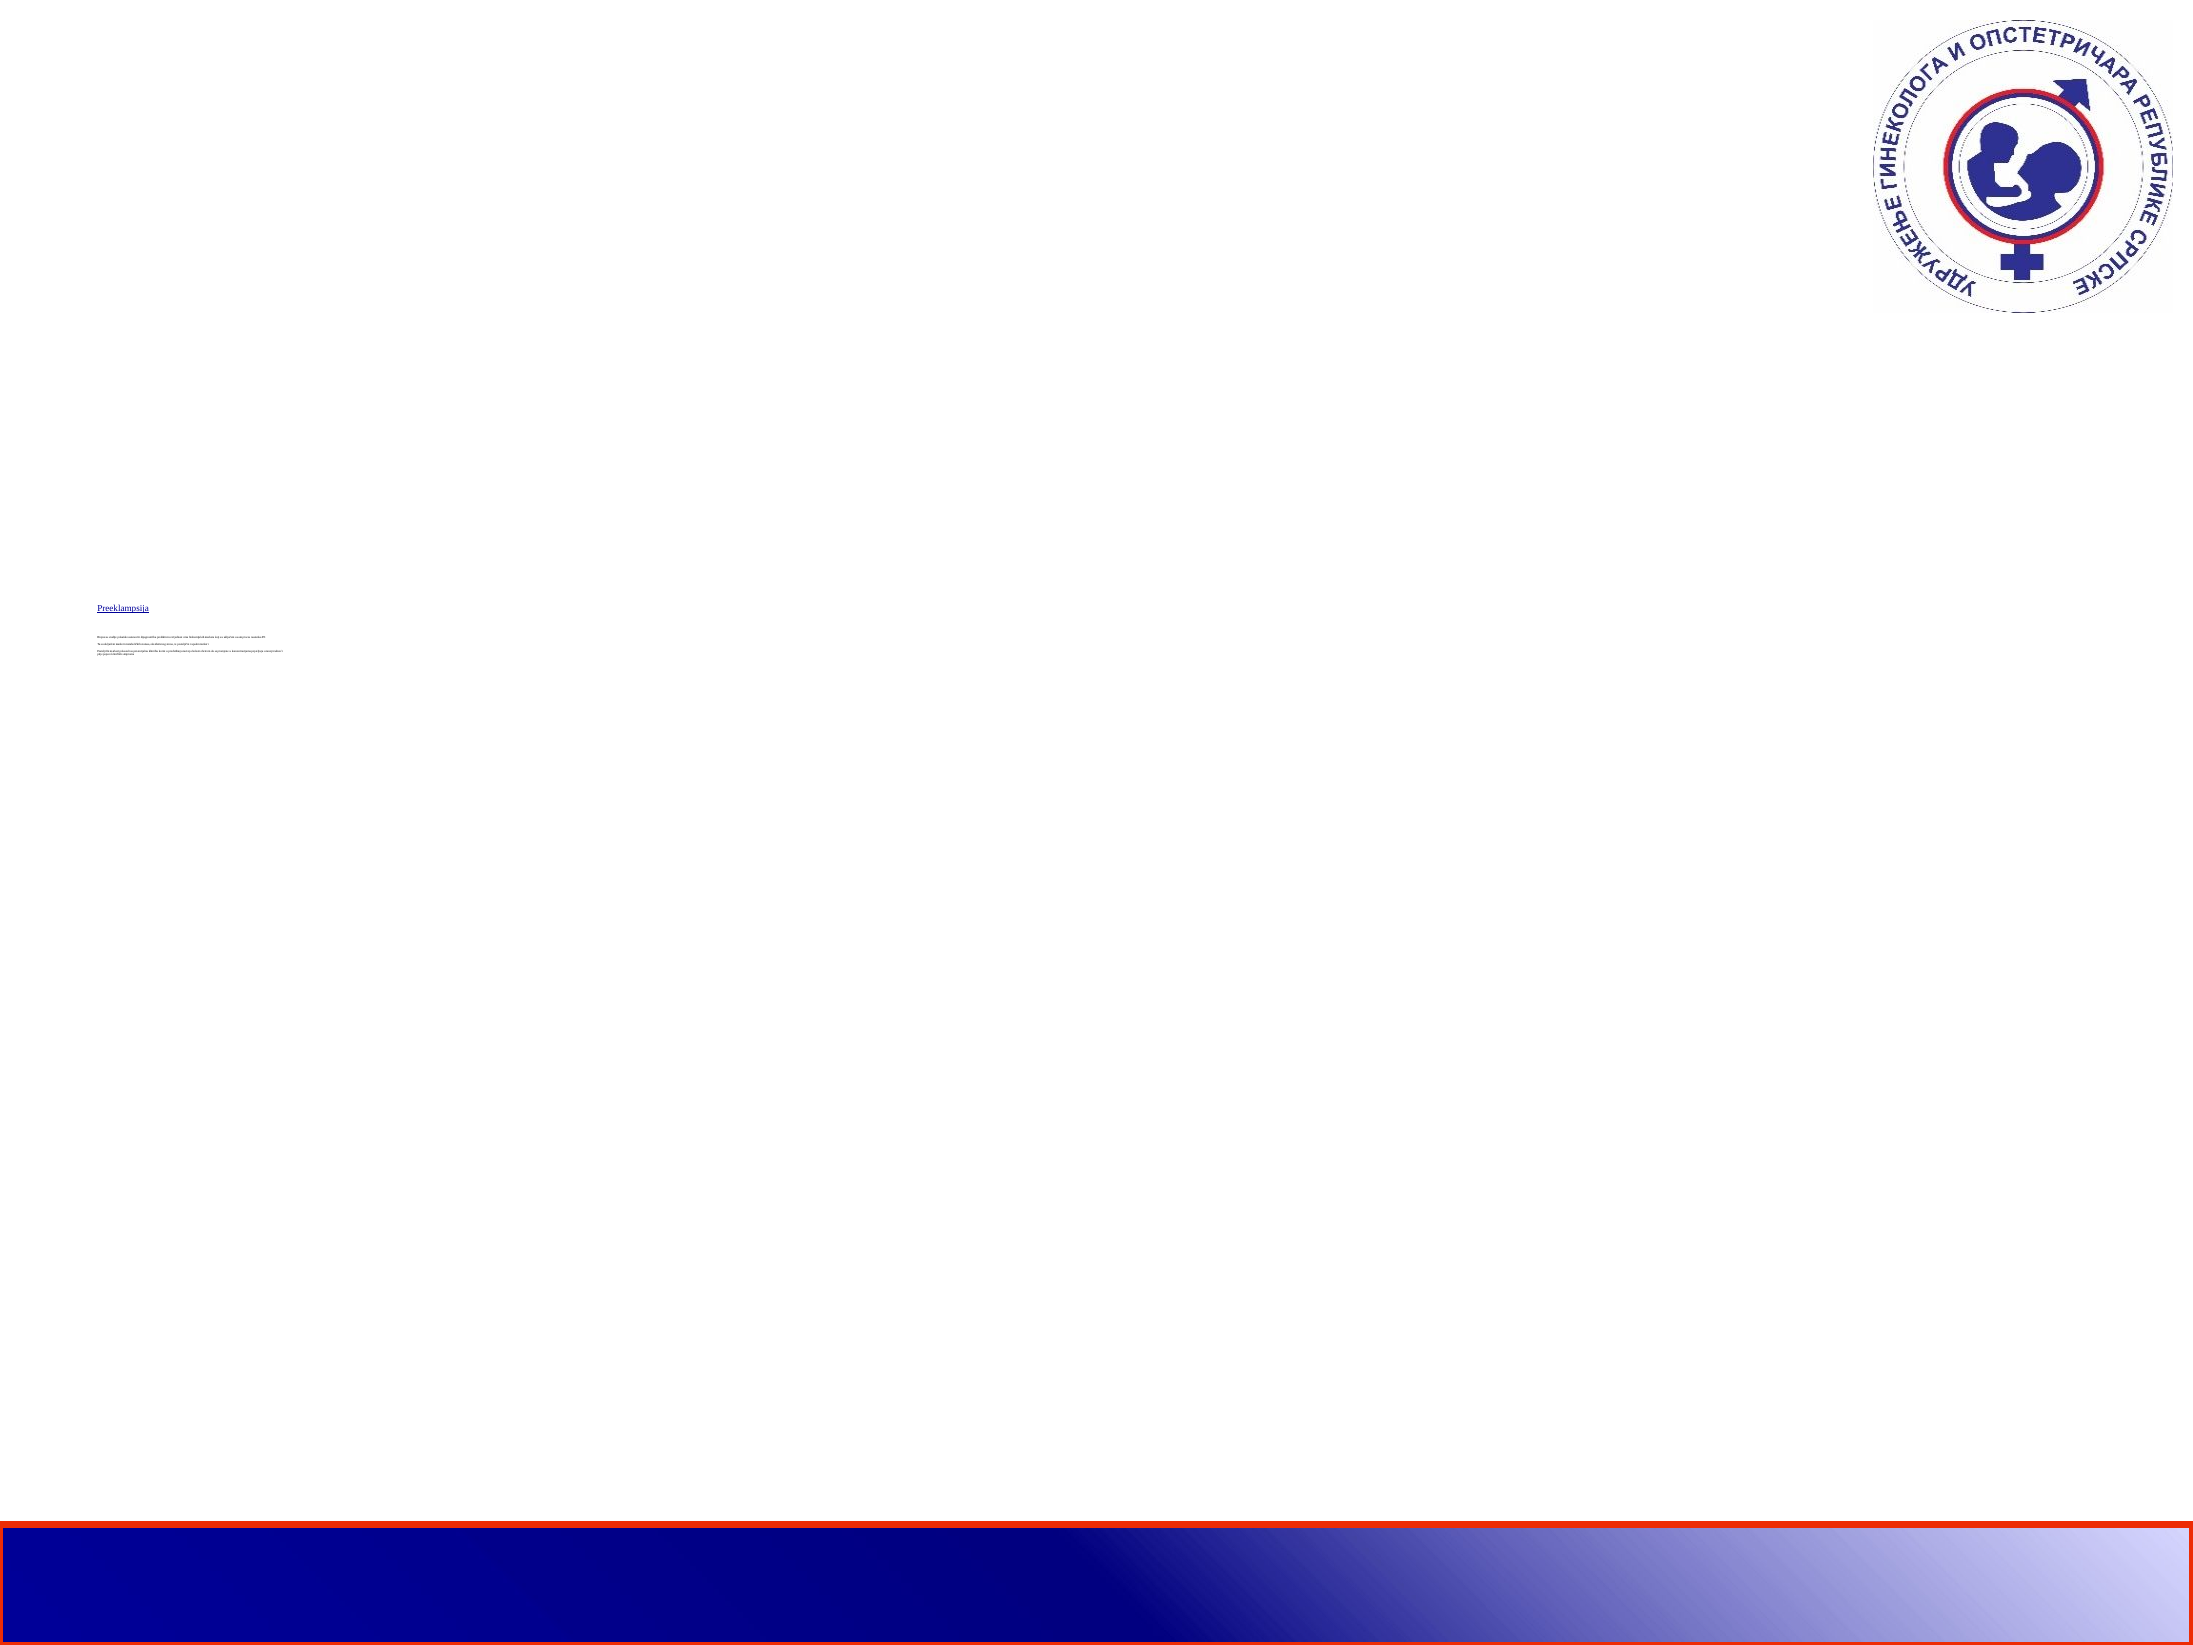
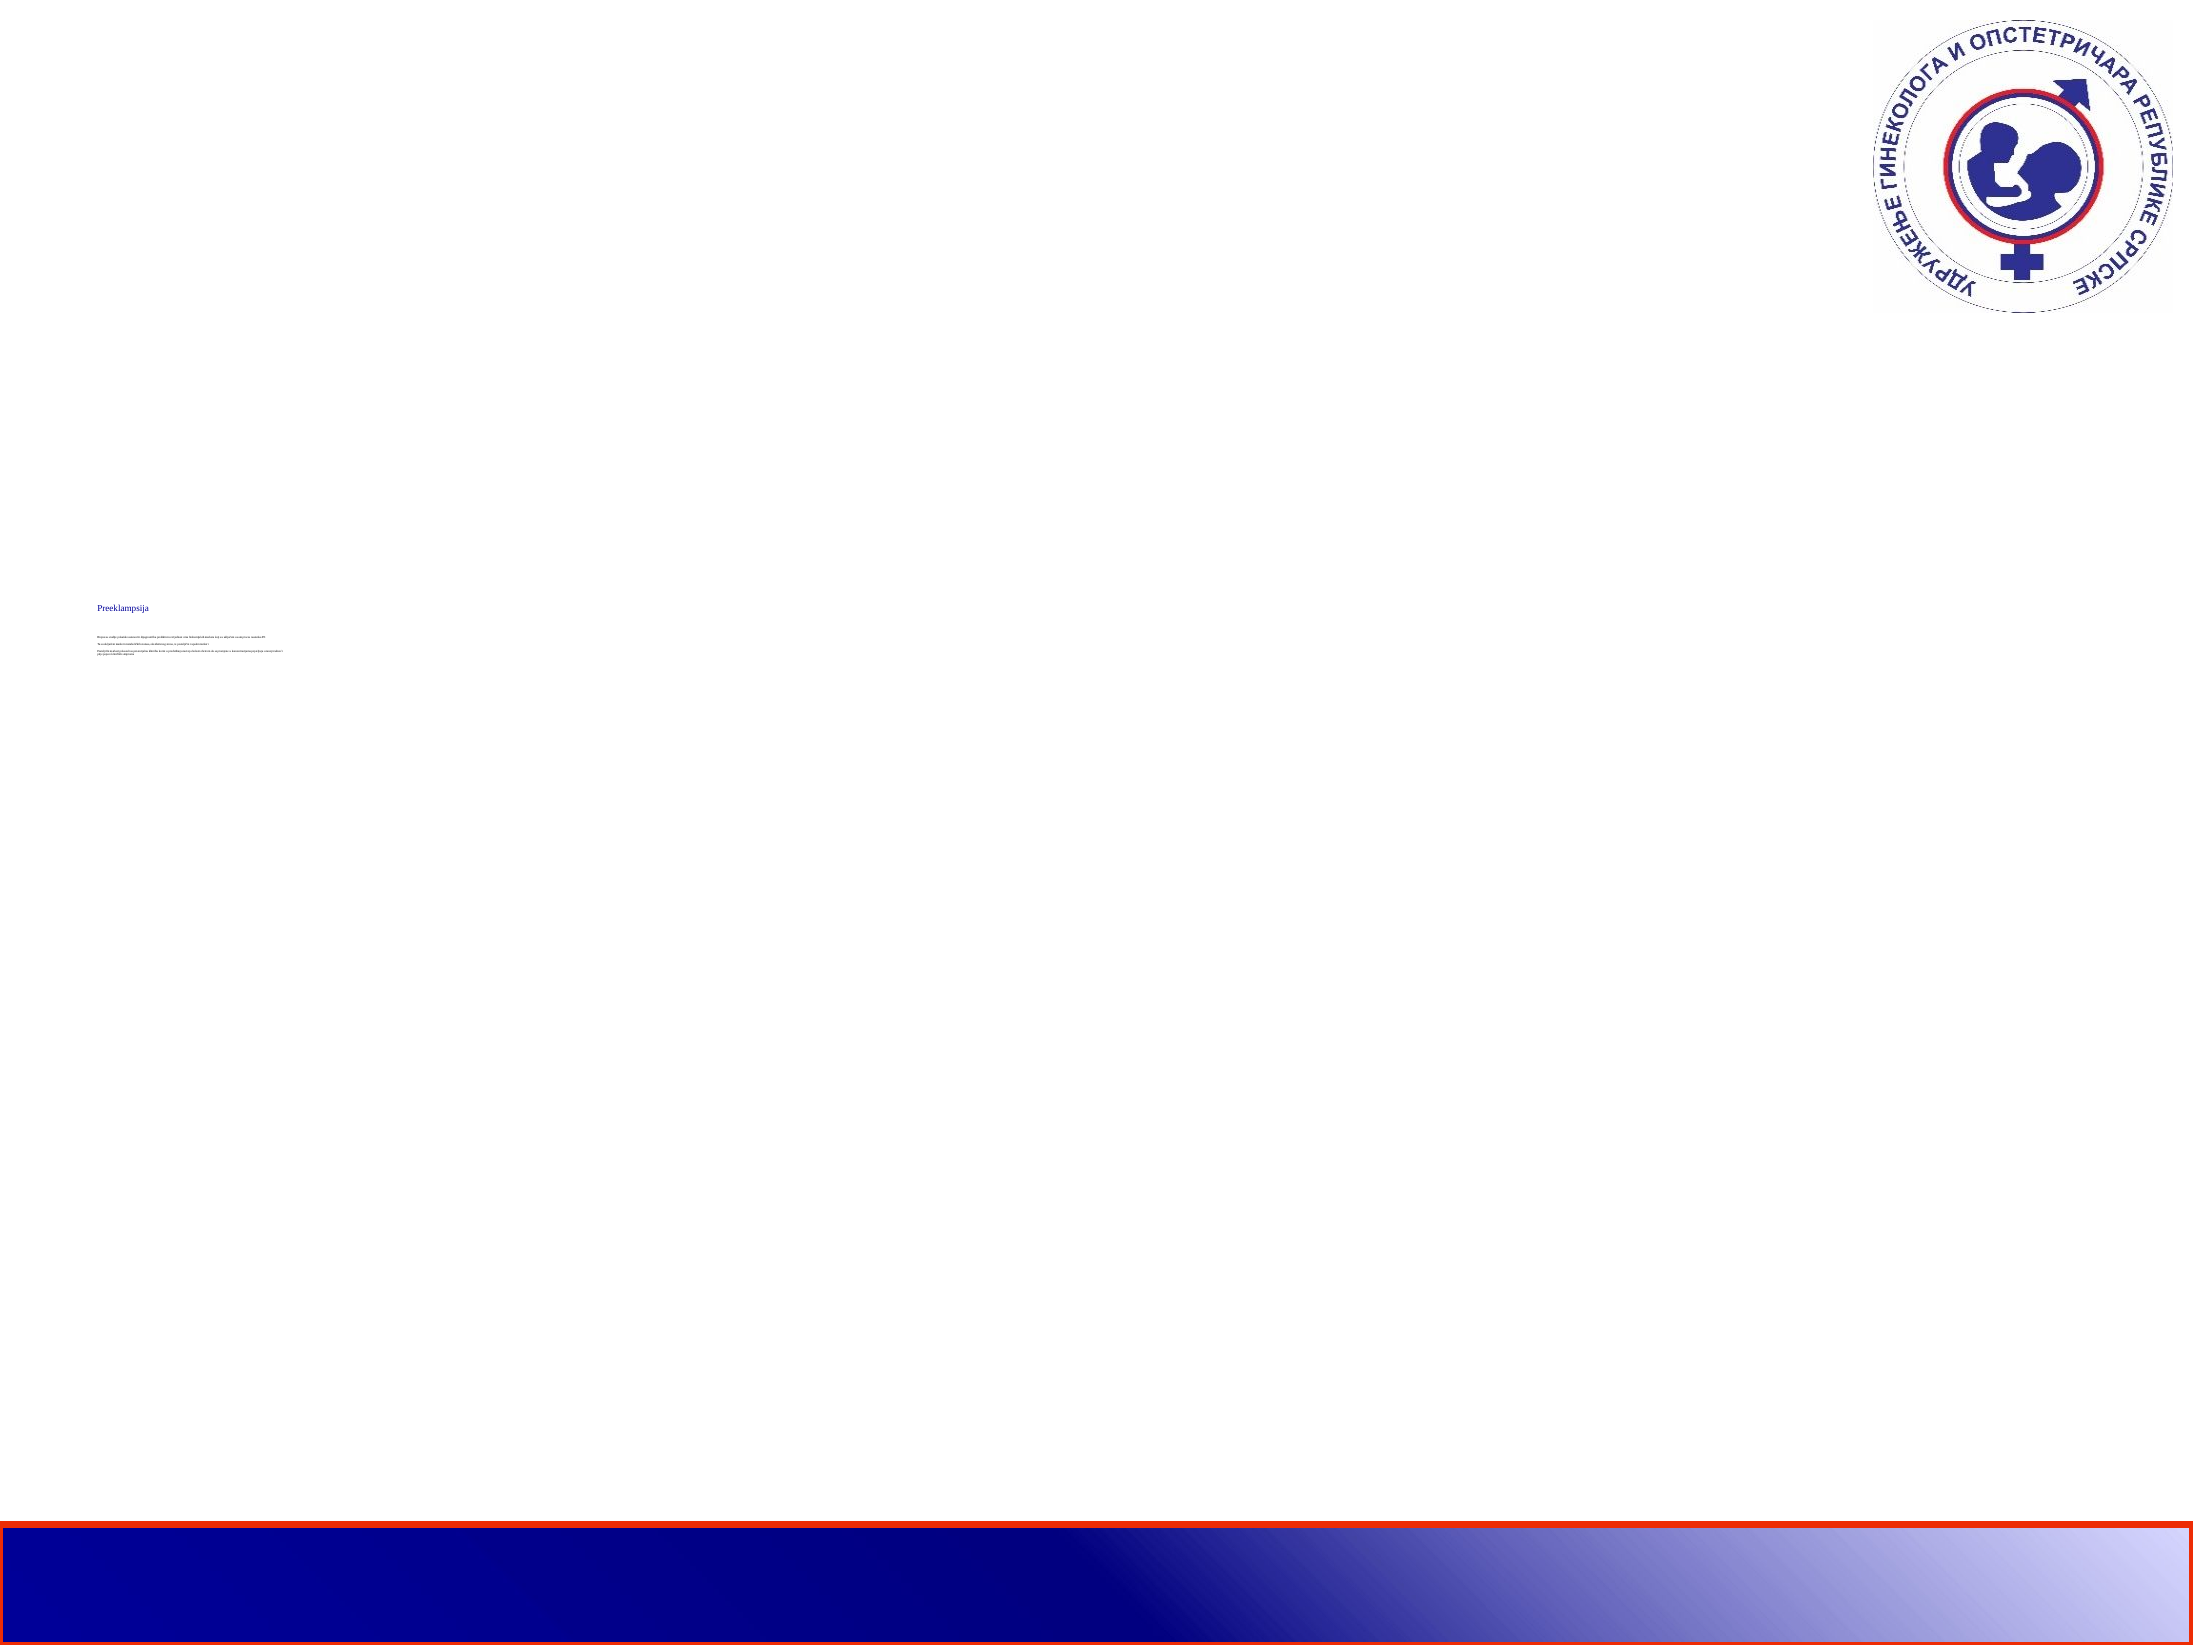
Preeklampsija underline: present -> none
